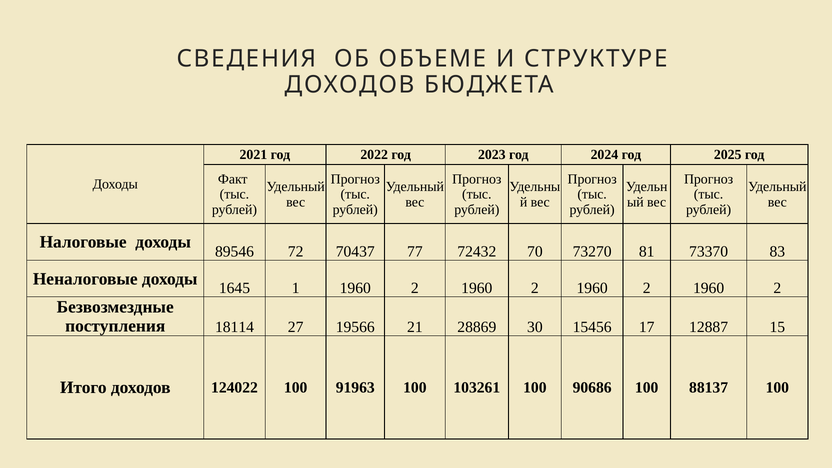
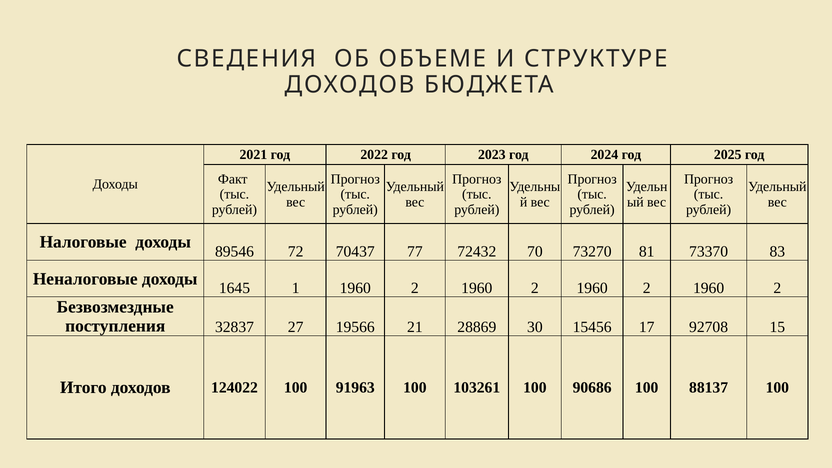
18114: 18114 -> 32837
12887: 12887 -> 92708
